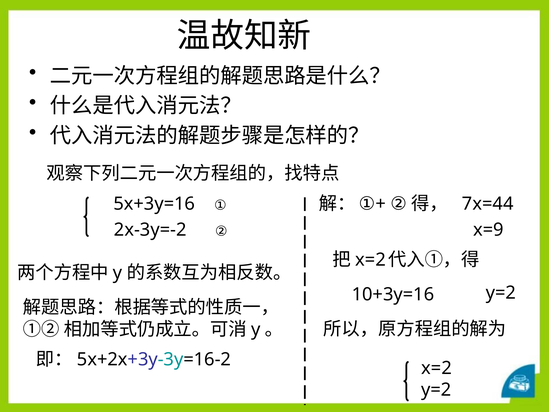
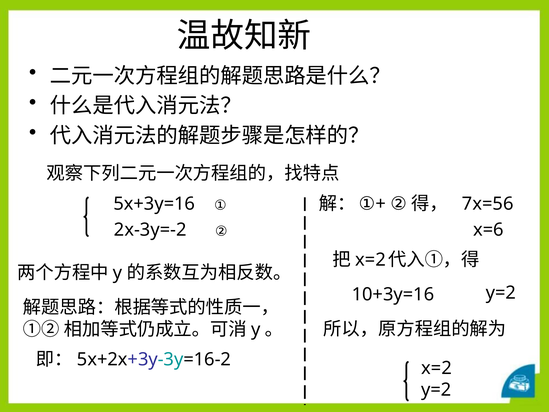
7x=44: 7x=44 -> 7x=56
x=9: x=9 -> x=6
